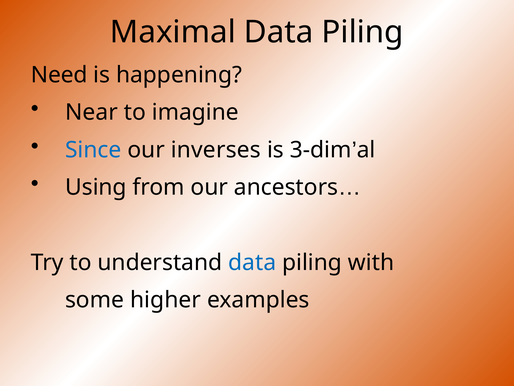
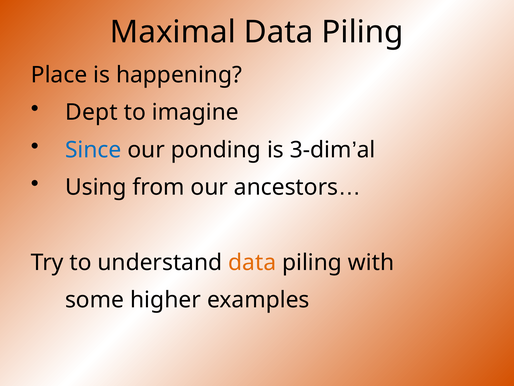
Need: Need -> Place
Near: Near -> Dept
inverses: inverses -> ponding
data at (252, 262) colour: blue -> orange
